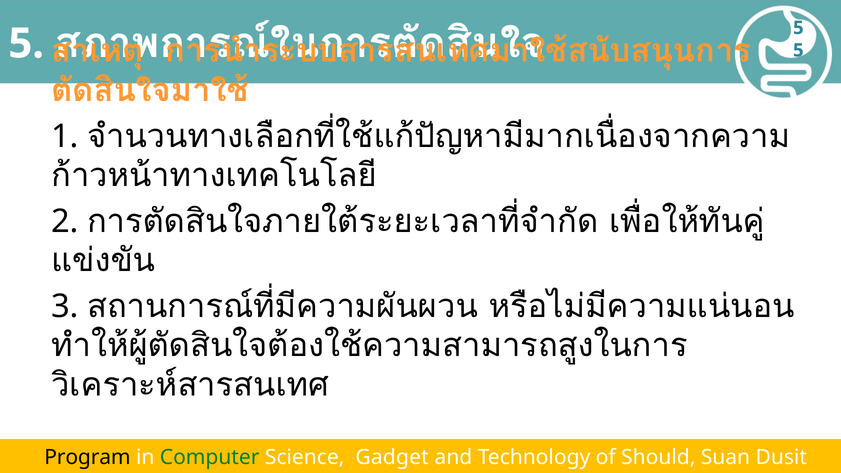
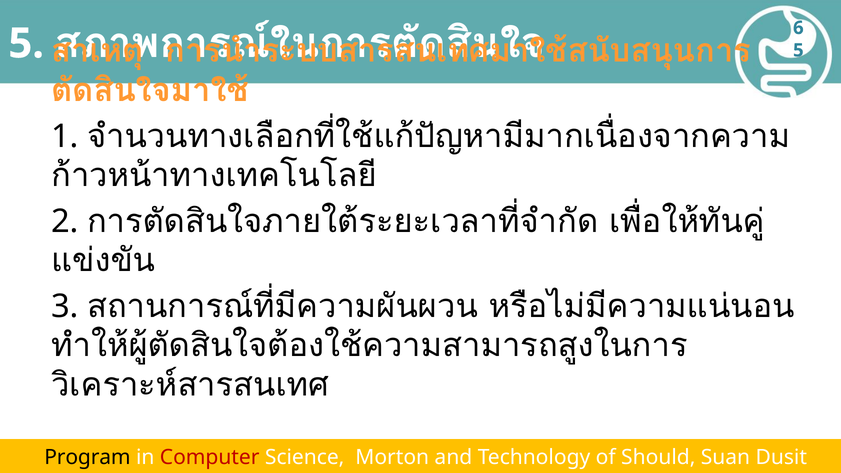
5 at (798, 28): 5 -> 6
Computer colour: green -> red
Gadget: Gadget -> Morton
